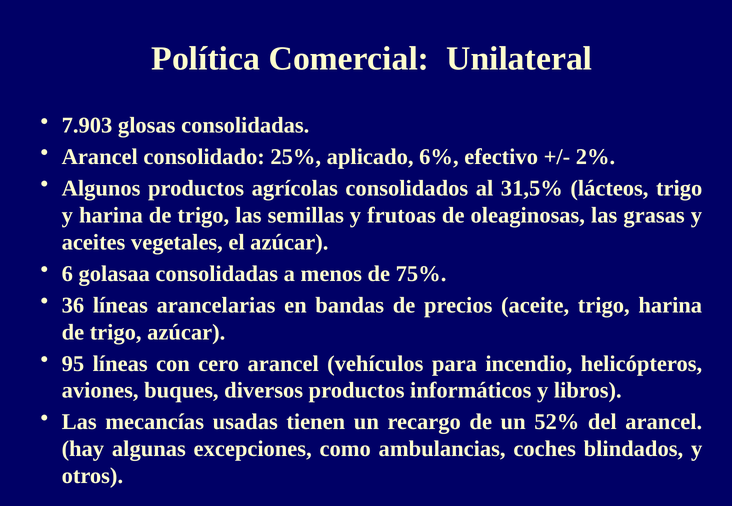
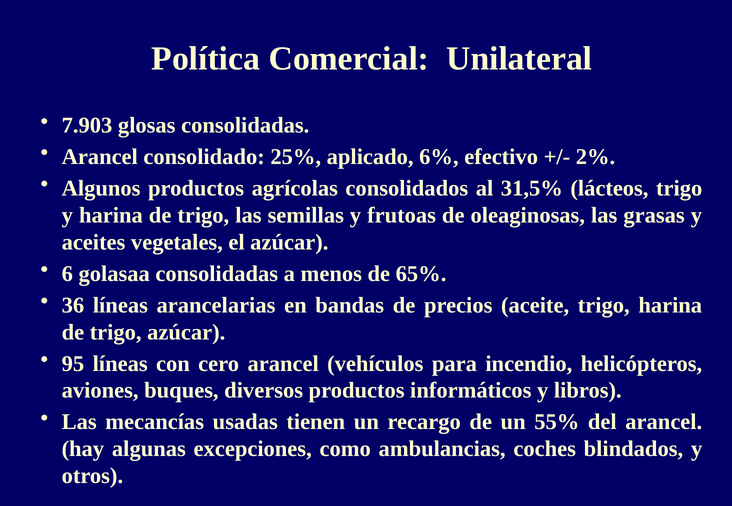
75%: 75% -> 65%
52%: 52% -> 55%
